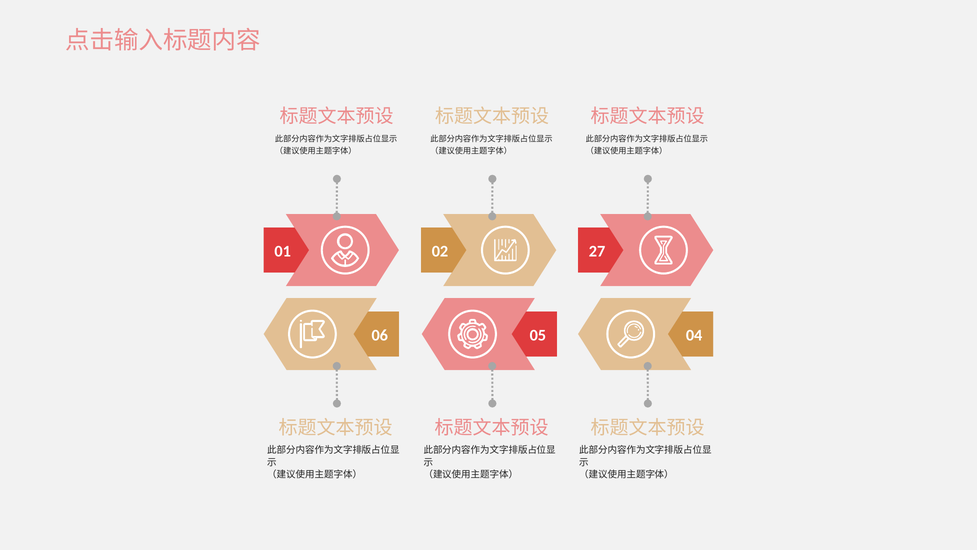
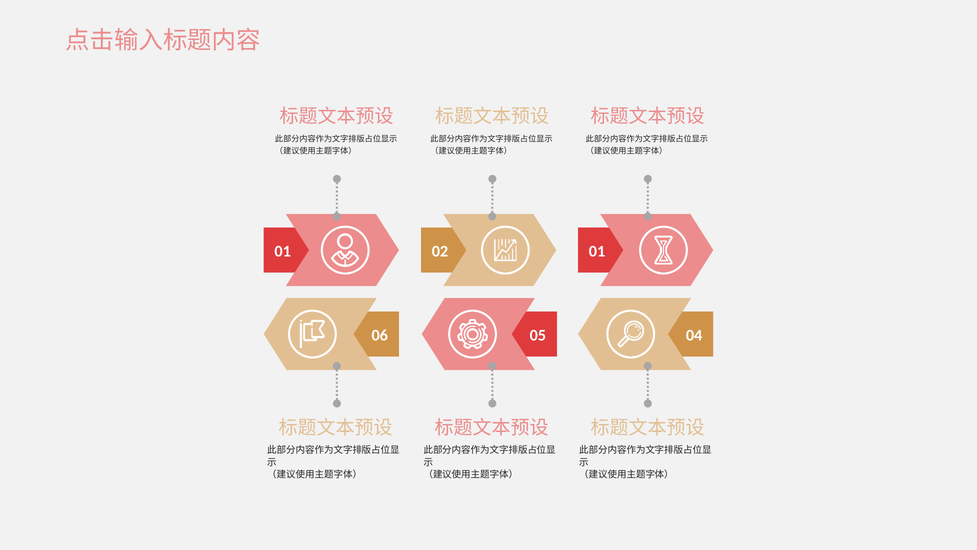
02 27: 27 -> 01
